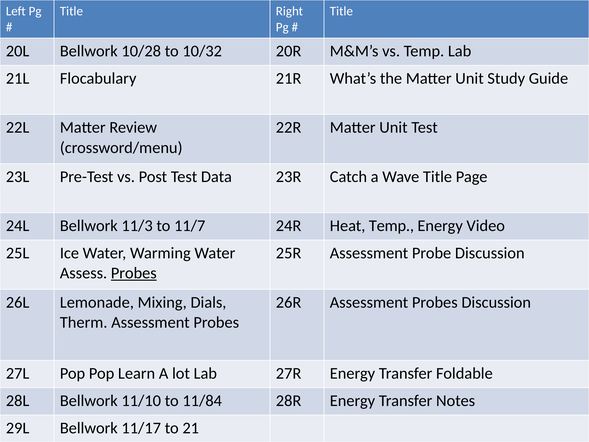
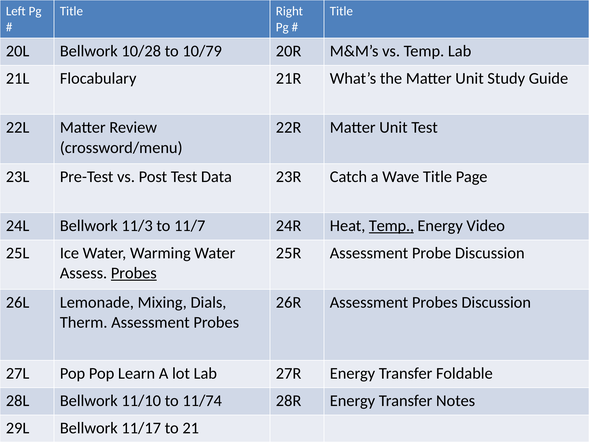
10/32: 10/32 -> 10/79
Temp at (391, 226) underline: none -> present
11/84: 11/84 -> 11/74
